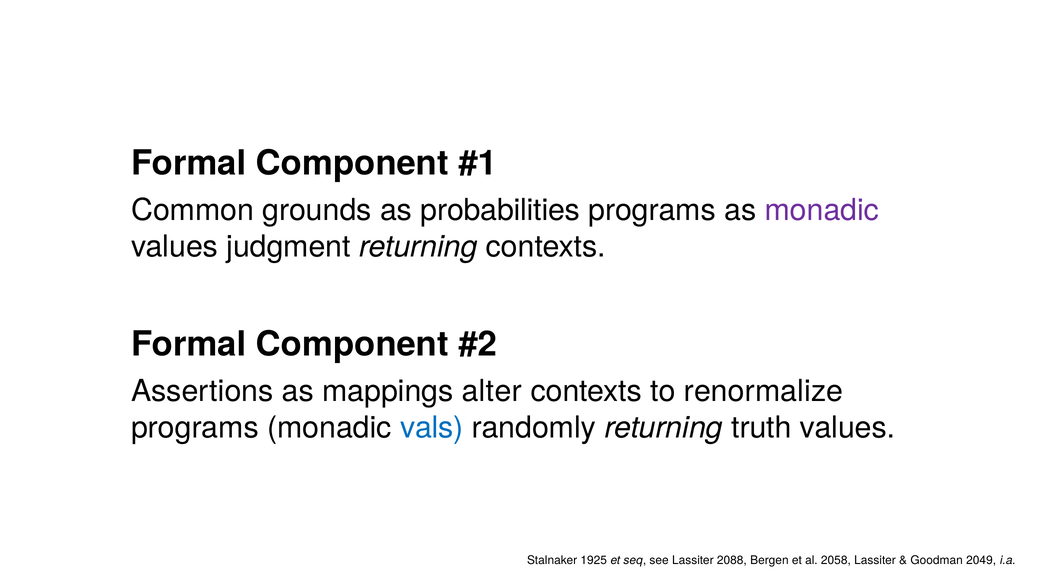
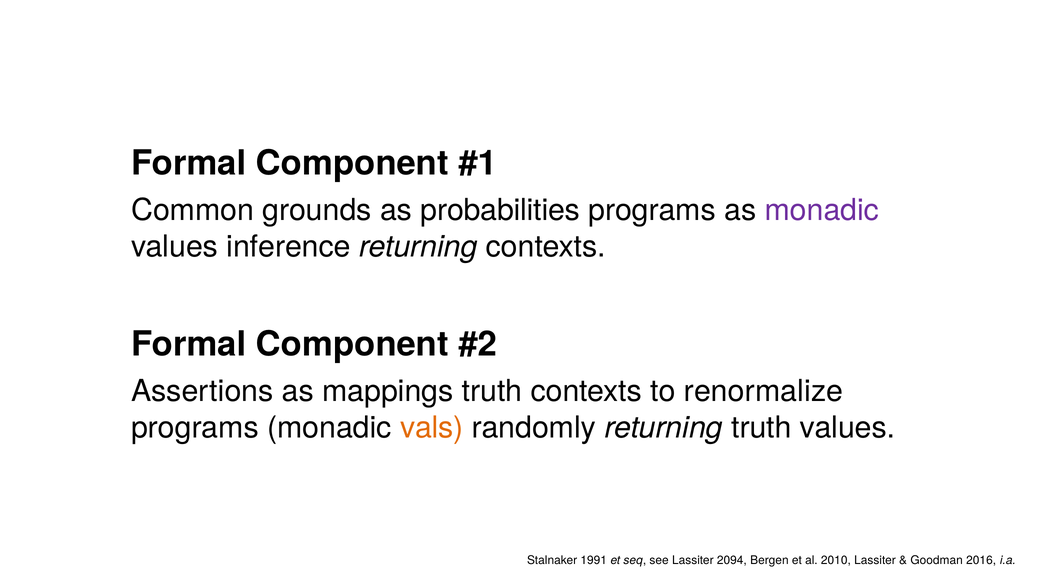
judgment: judgment -> inference
mappings alter: alter -> truth
vals colour: blue -> orange
1925: 1925 -> 1991
2088: 2088 -> 2094
2058: 2058 -> 2010
2049: 2049 -> 2016
